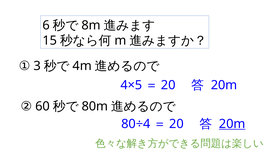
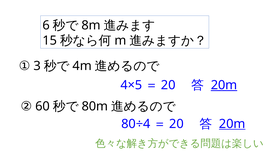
20m at (224, 85) underline: none -> present
